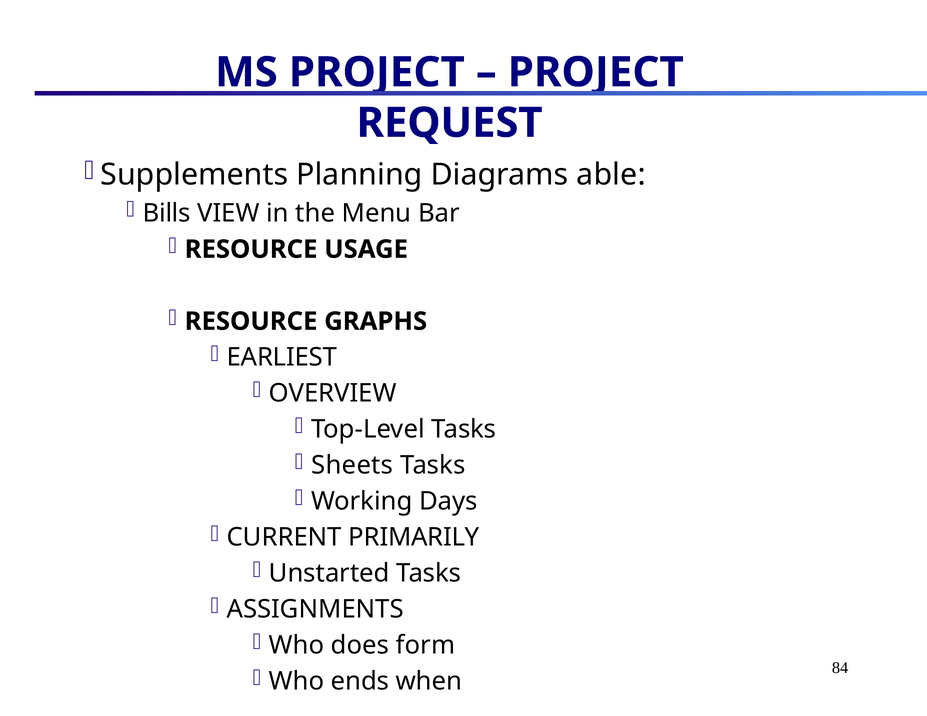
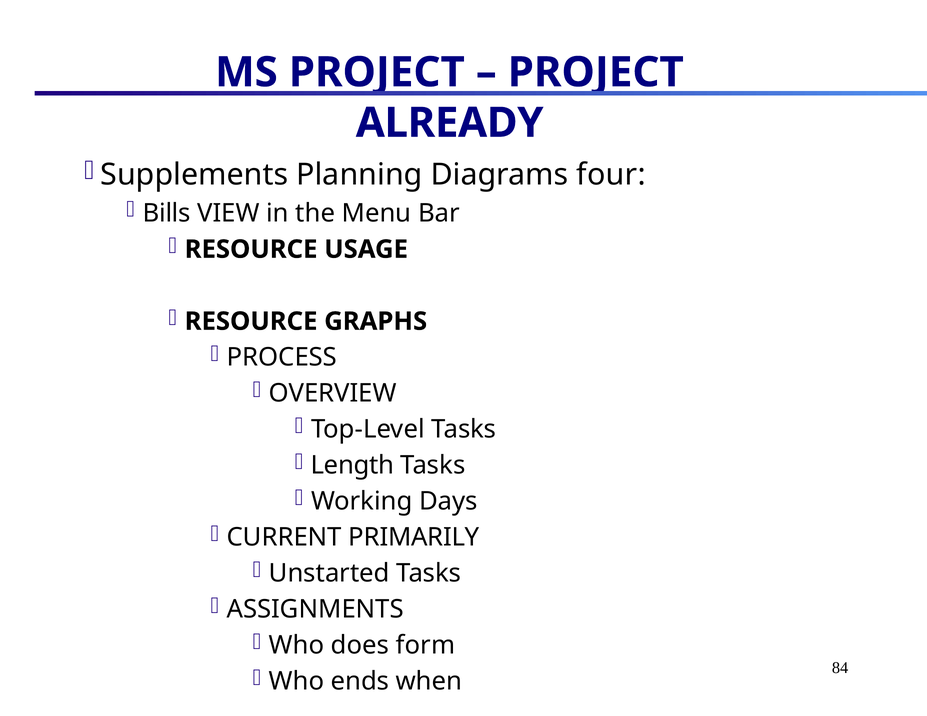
REQUEST: REQUEST -> ALREADY
able: able -> four
EARLIEST: EARLIEST -> PROCESS
Sheets: Sheets -> Length
